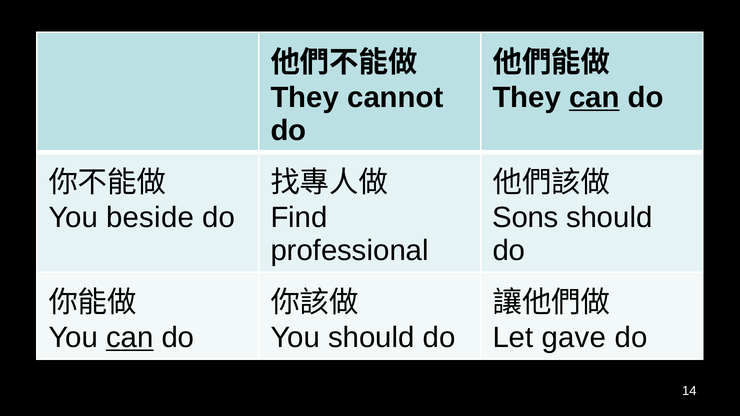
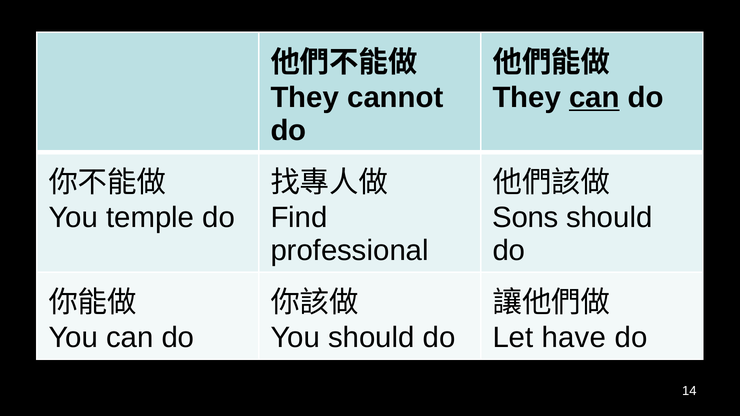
beside: beside -> temple
can at (130, 338) underline: present -> none
gave: gave -> have
